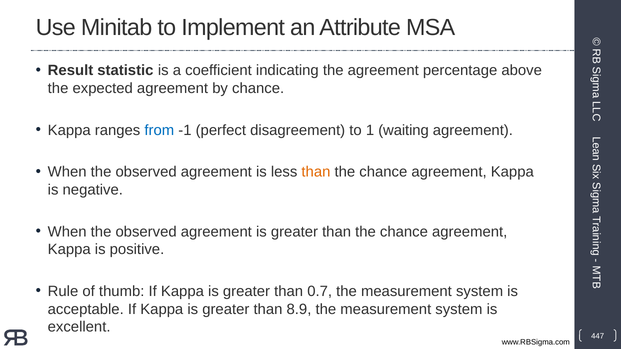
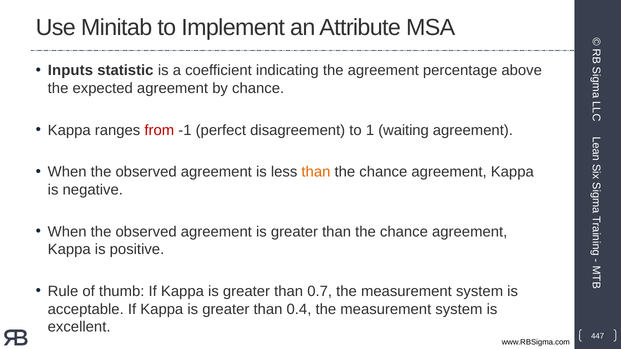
Result: Result -> Inputs
from colour: blue -> red
8.9: 8.9 -> 0.4
